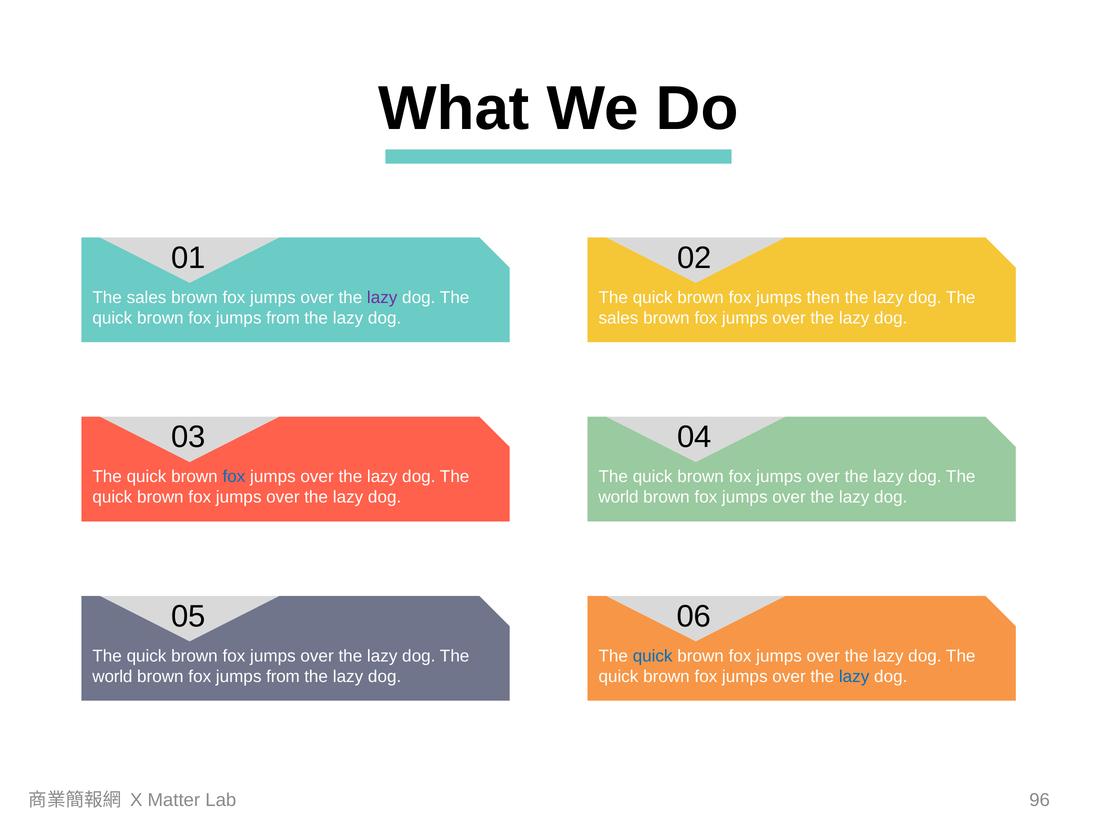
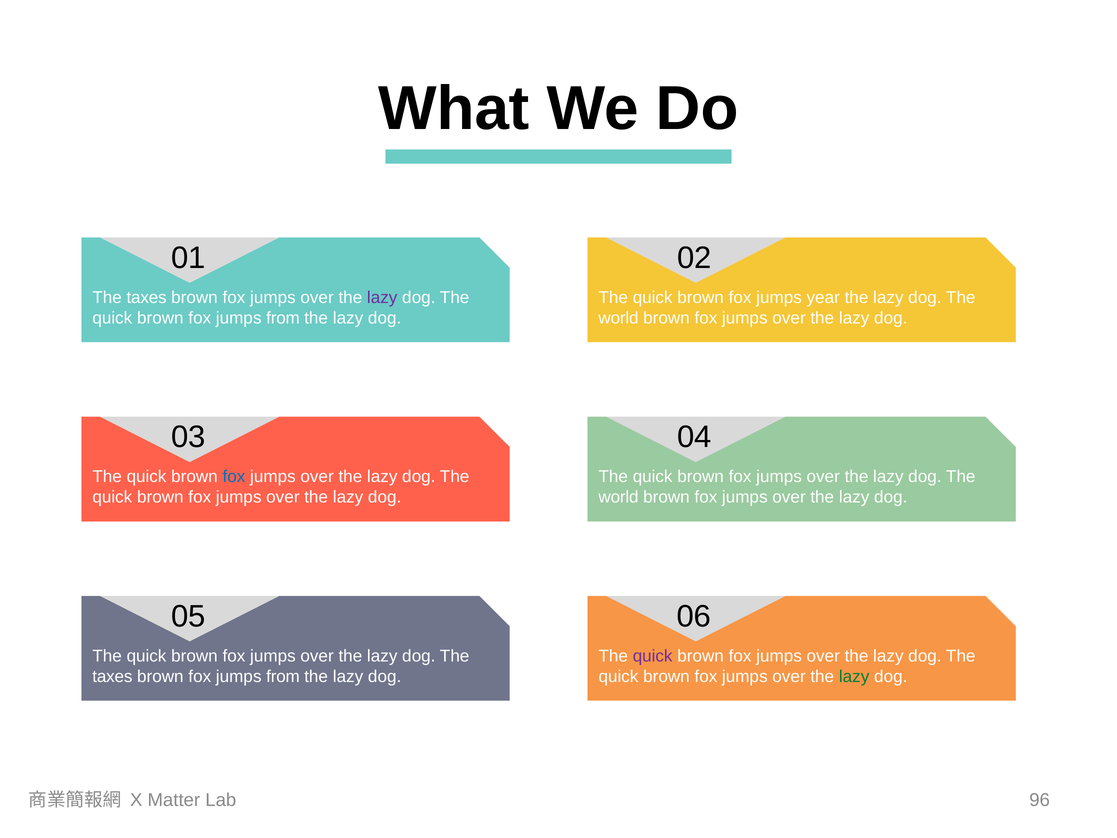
sales at (147, 297): sales -> taxes
then: then -> year
sales at (618, 318): sales -> world
quick at (653, 656) colour: blue -> purple
world at (112, 676): world -> taxes
lazy at (854, 676) colour: blue -> green
